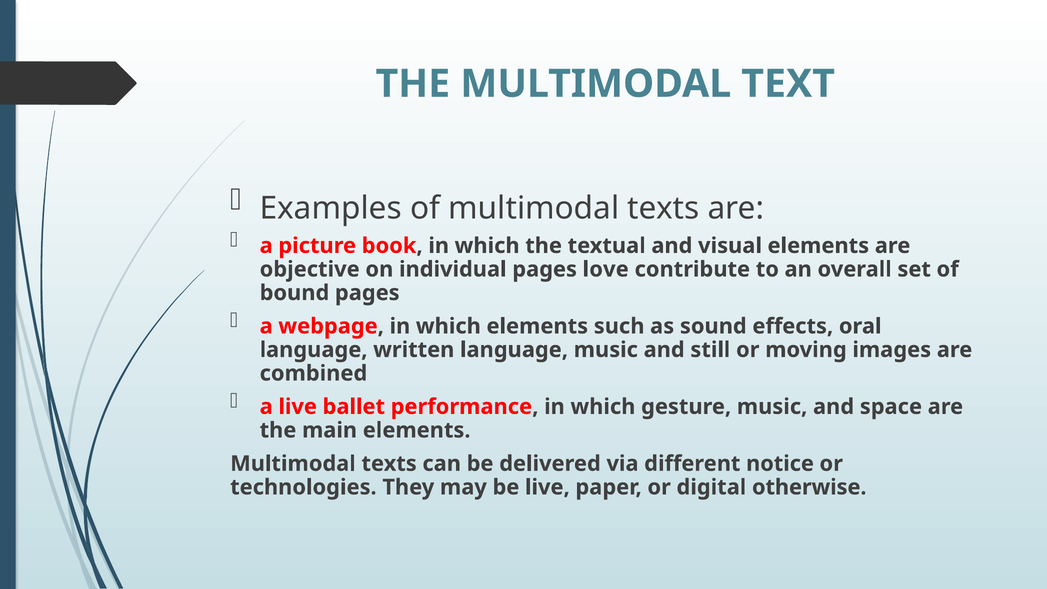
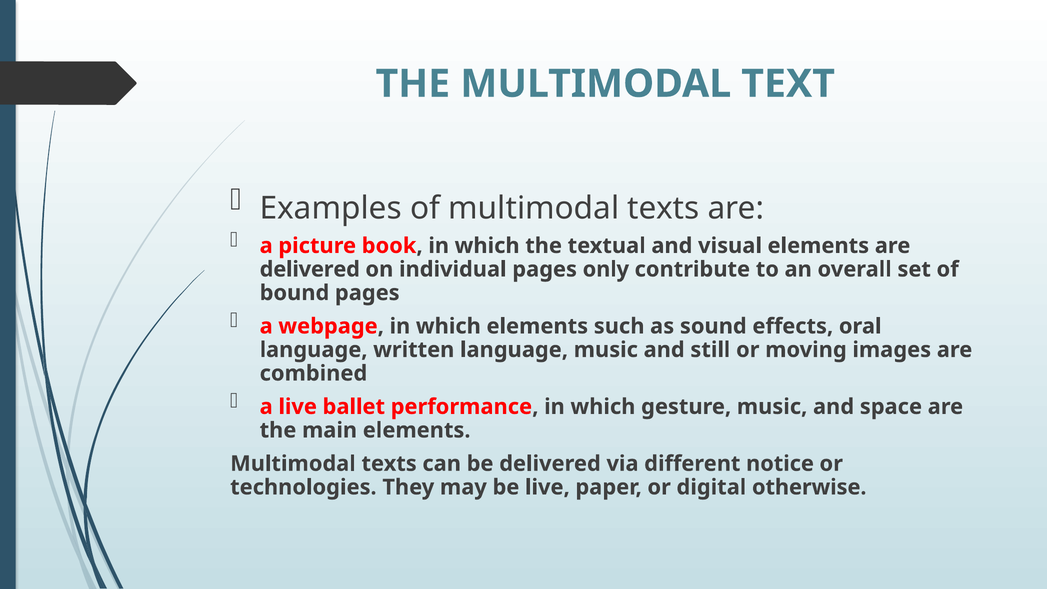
objective at (310, 269): objective -> delivered
love: love -> only
